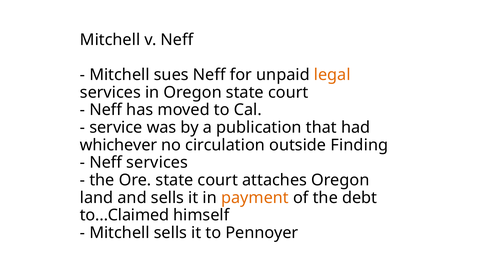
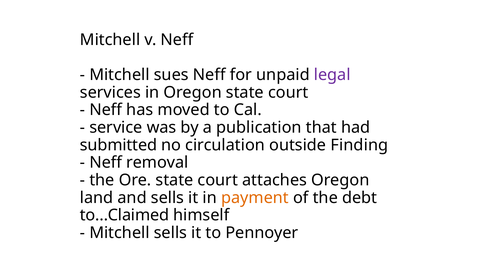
legal colour: orange -> purple
whichever: whichever -> submitted
Neff services: services -> removal
